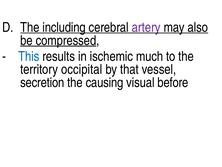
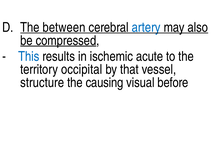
including: including -> between
artery colour: purple -> blue
much: much -> acute
secretion: secretion -> structure
